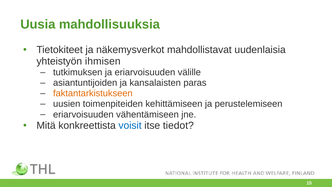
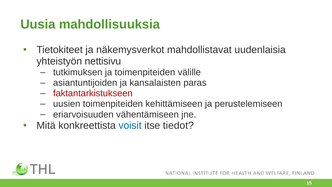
ihmisen: ihmisen -> nettisivu
ja eriarvoisuuden: eriarvoisuuden -> toimenpiteiden
faktantarkistukseen colour: orange -> red
